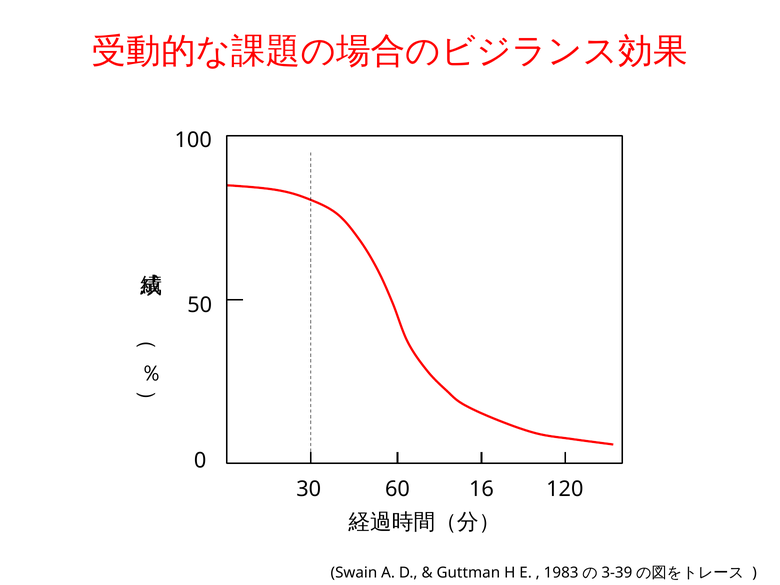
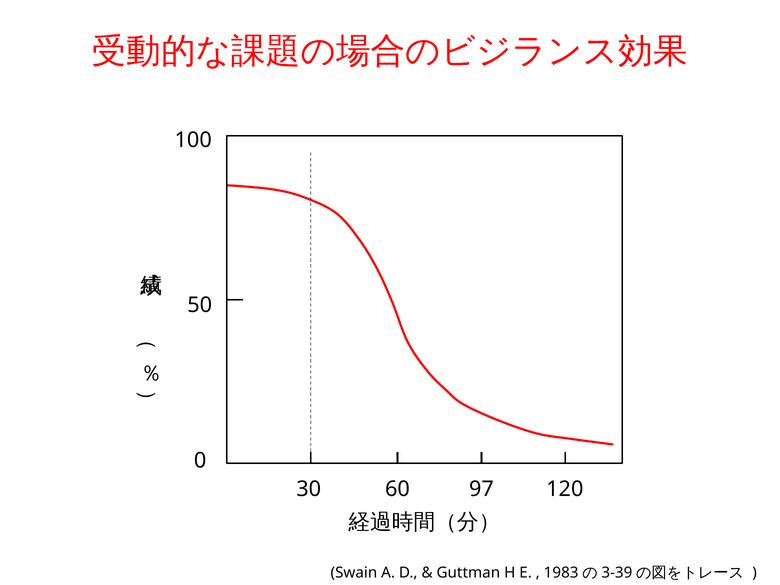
16: 16 -> 97
